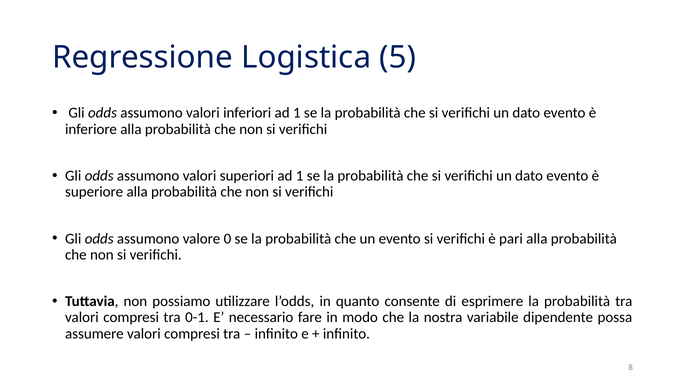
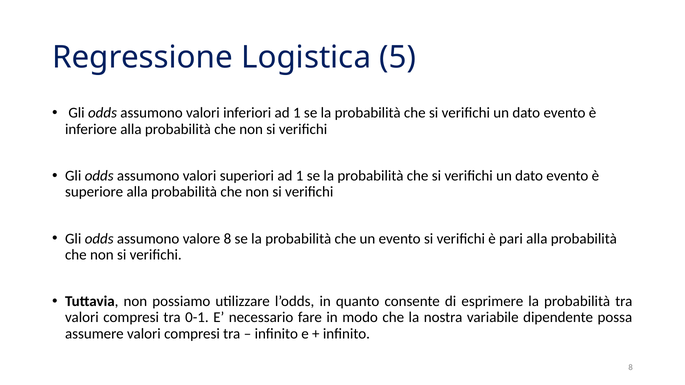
valore 0: 0 -> 8
